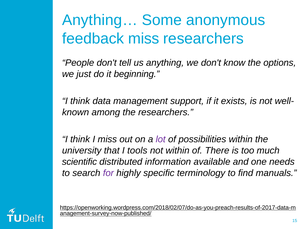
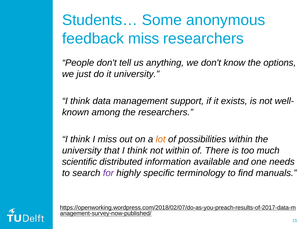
Anything…: Anything… -> Students…
it beginning: beginning -> university
lot colour: purple -> orange
that I tools: tools -> think
